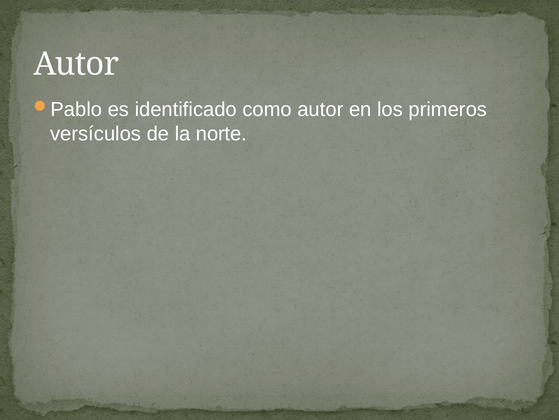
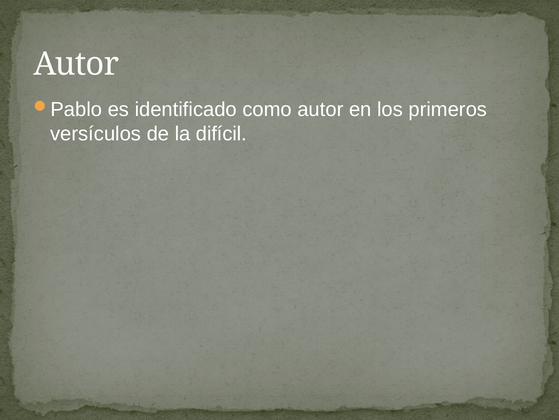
norte: norte -> difícil
